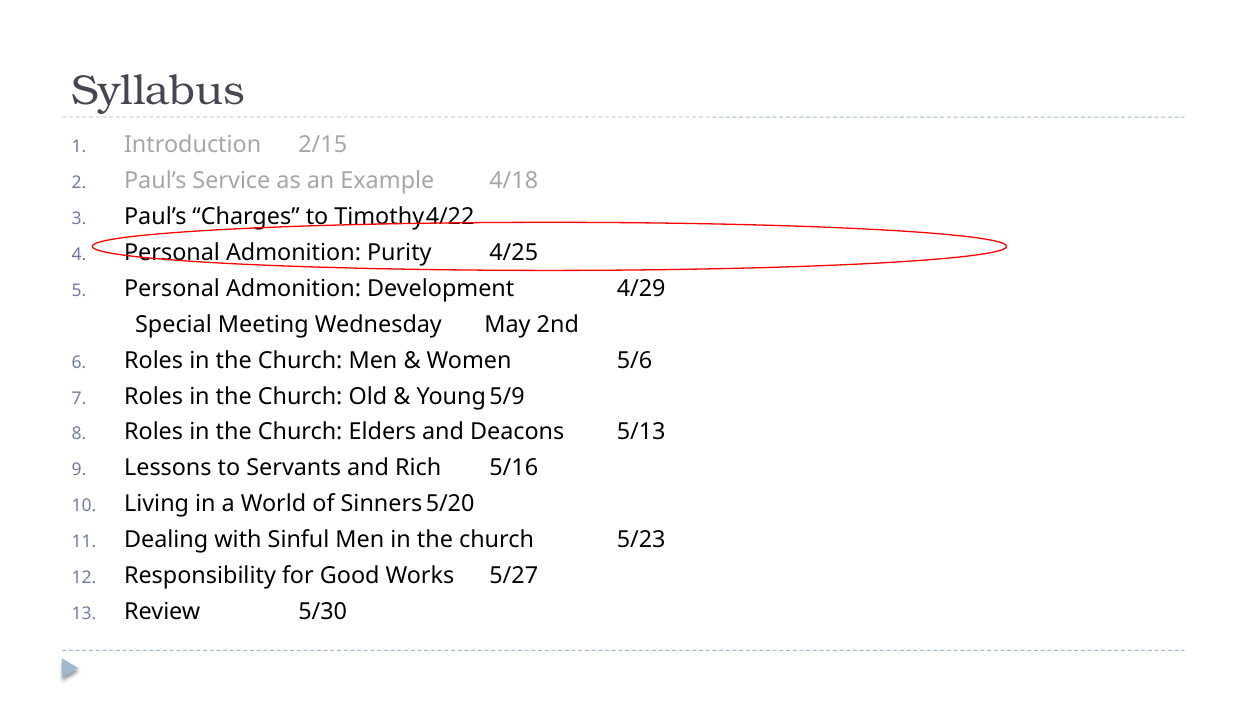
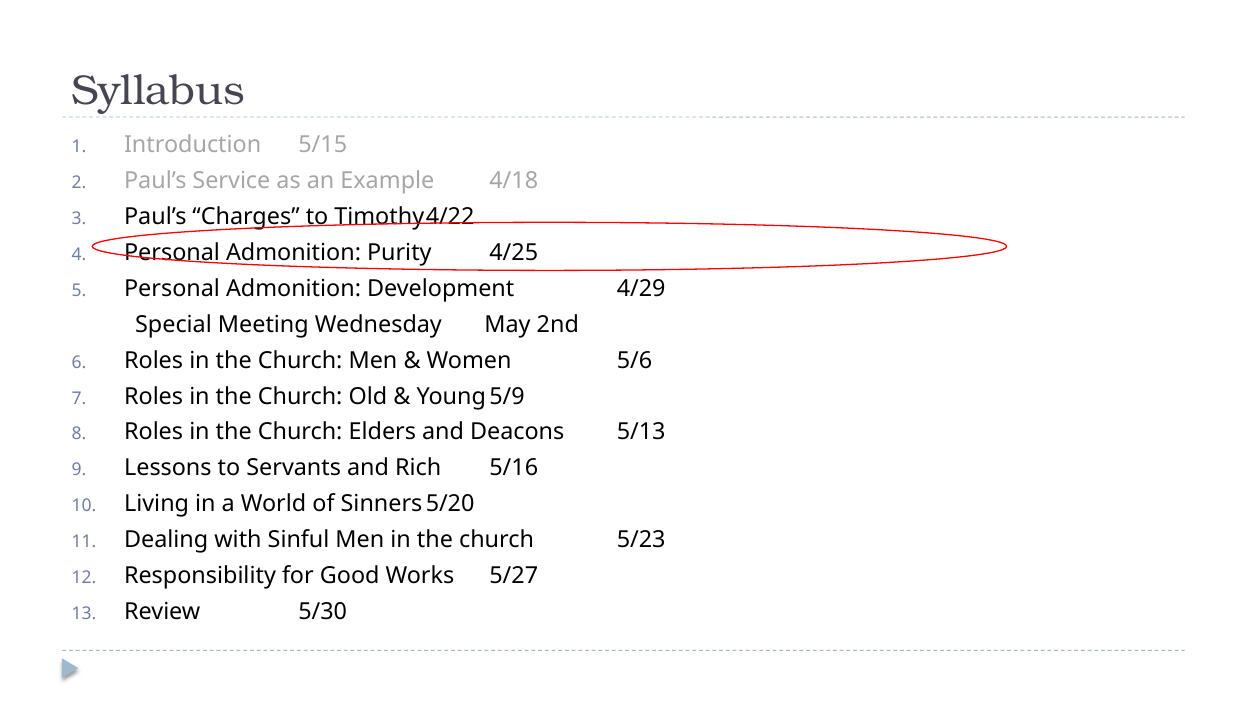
2/15: 2/15 -> 5/15
